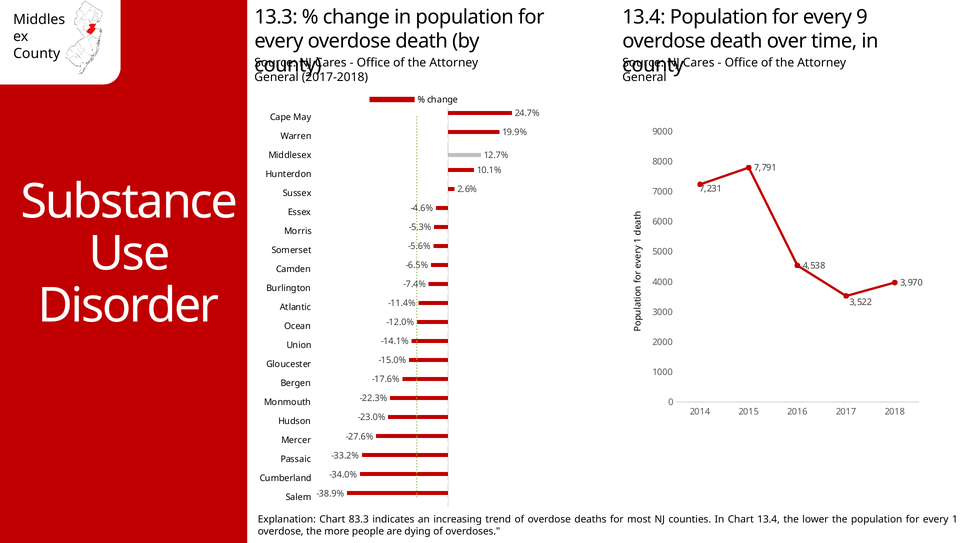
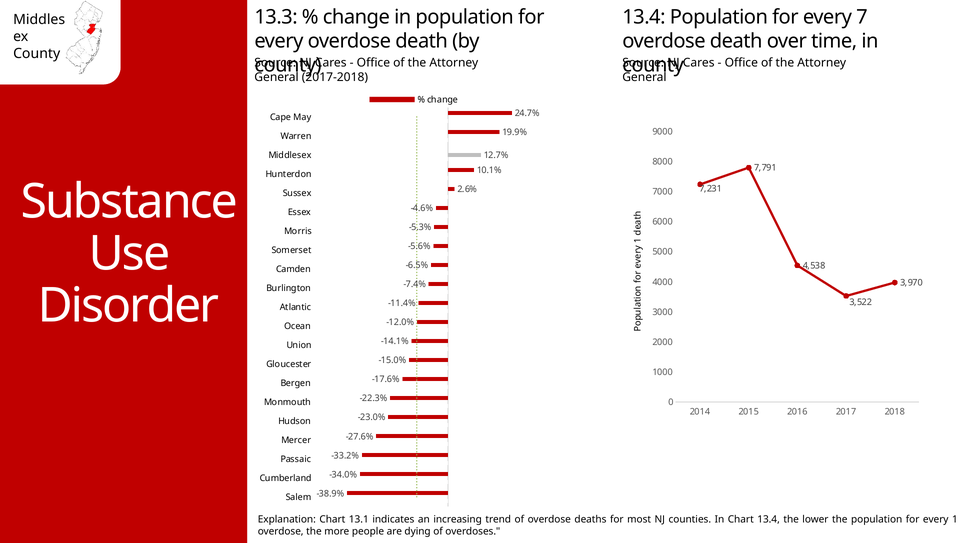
9: 9 -> 7
83.3: 83.3 -> 13.1
